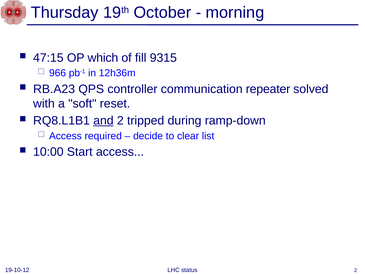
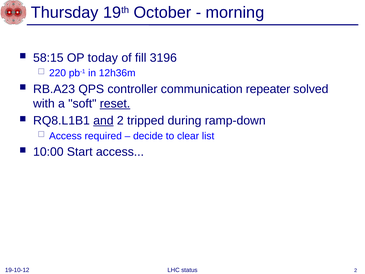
47:15: 47:15 -> 58:15
which: which -> today
9315: 9315 -> 3196
966: 966 -> 220
reset underline: none -> present
